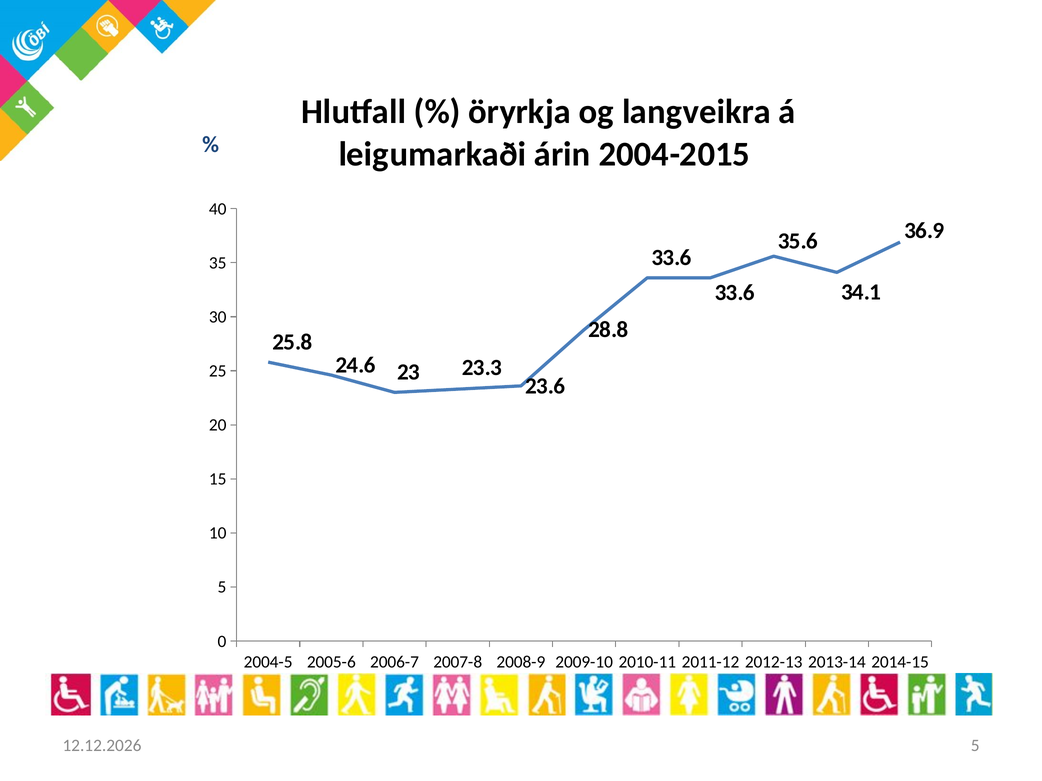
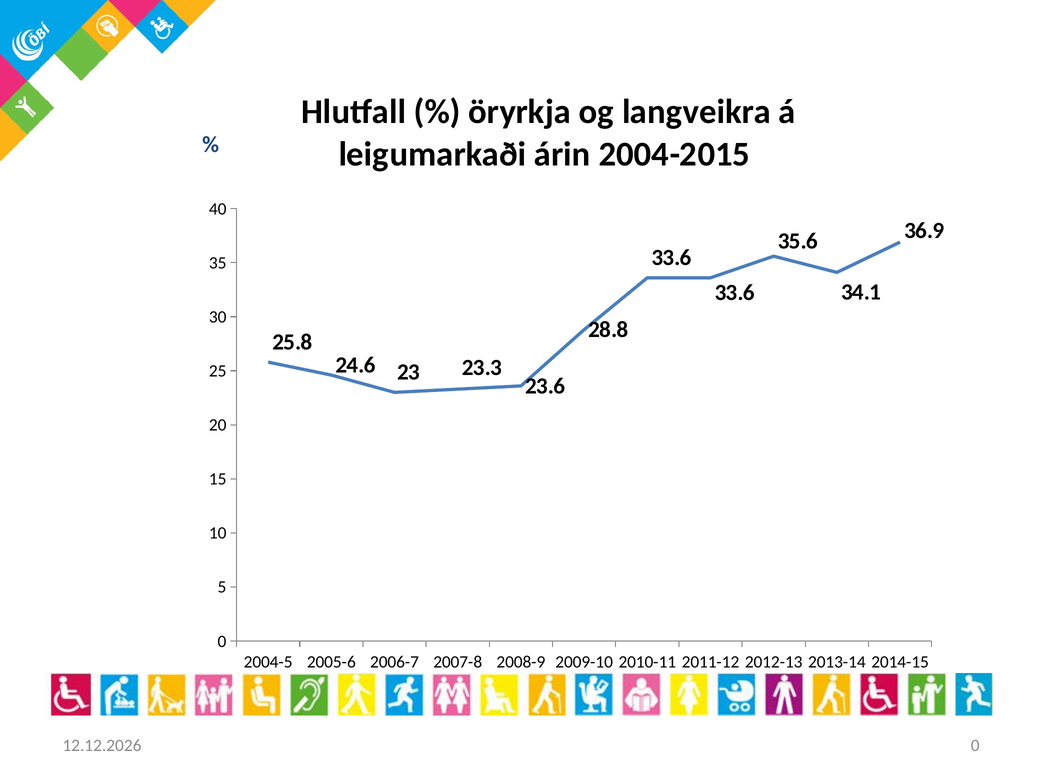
5 at (975, 746): 5 -> 0
